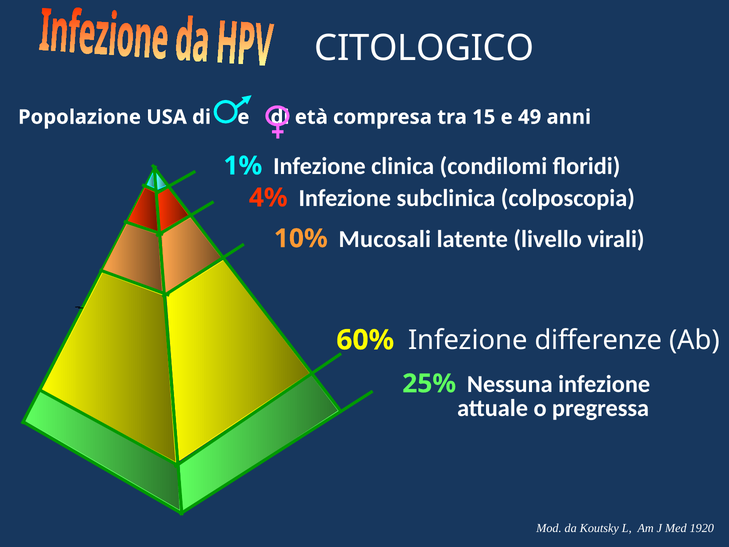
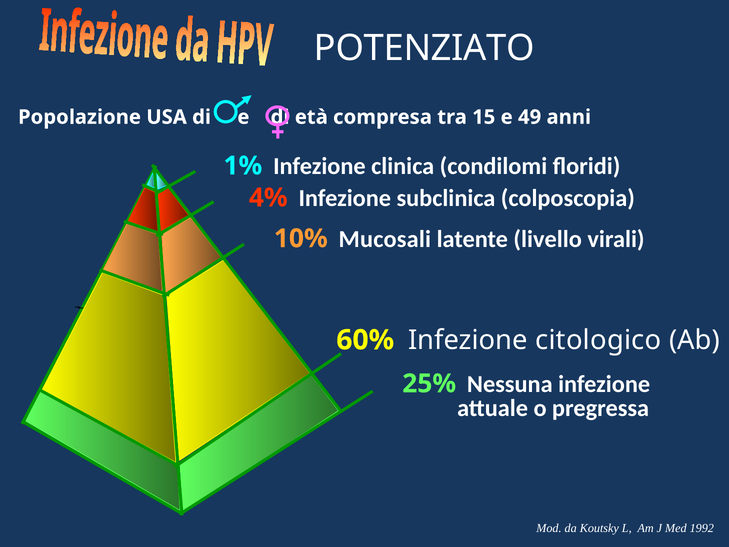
CITOLOGICO: CITOLOGICO -> POTENZIATO
differenze: differenze -> citologico
1920: 1920 -> 1992
